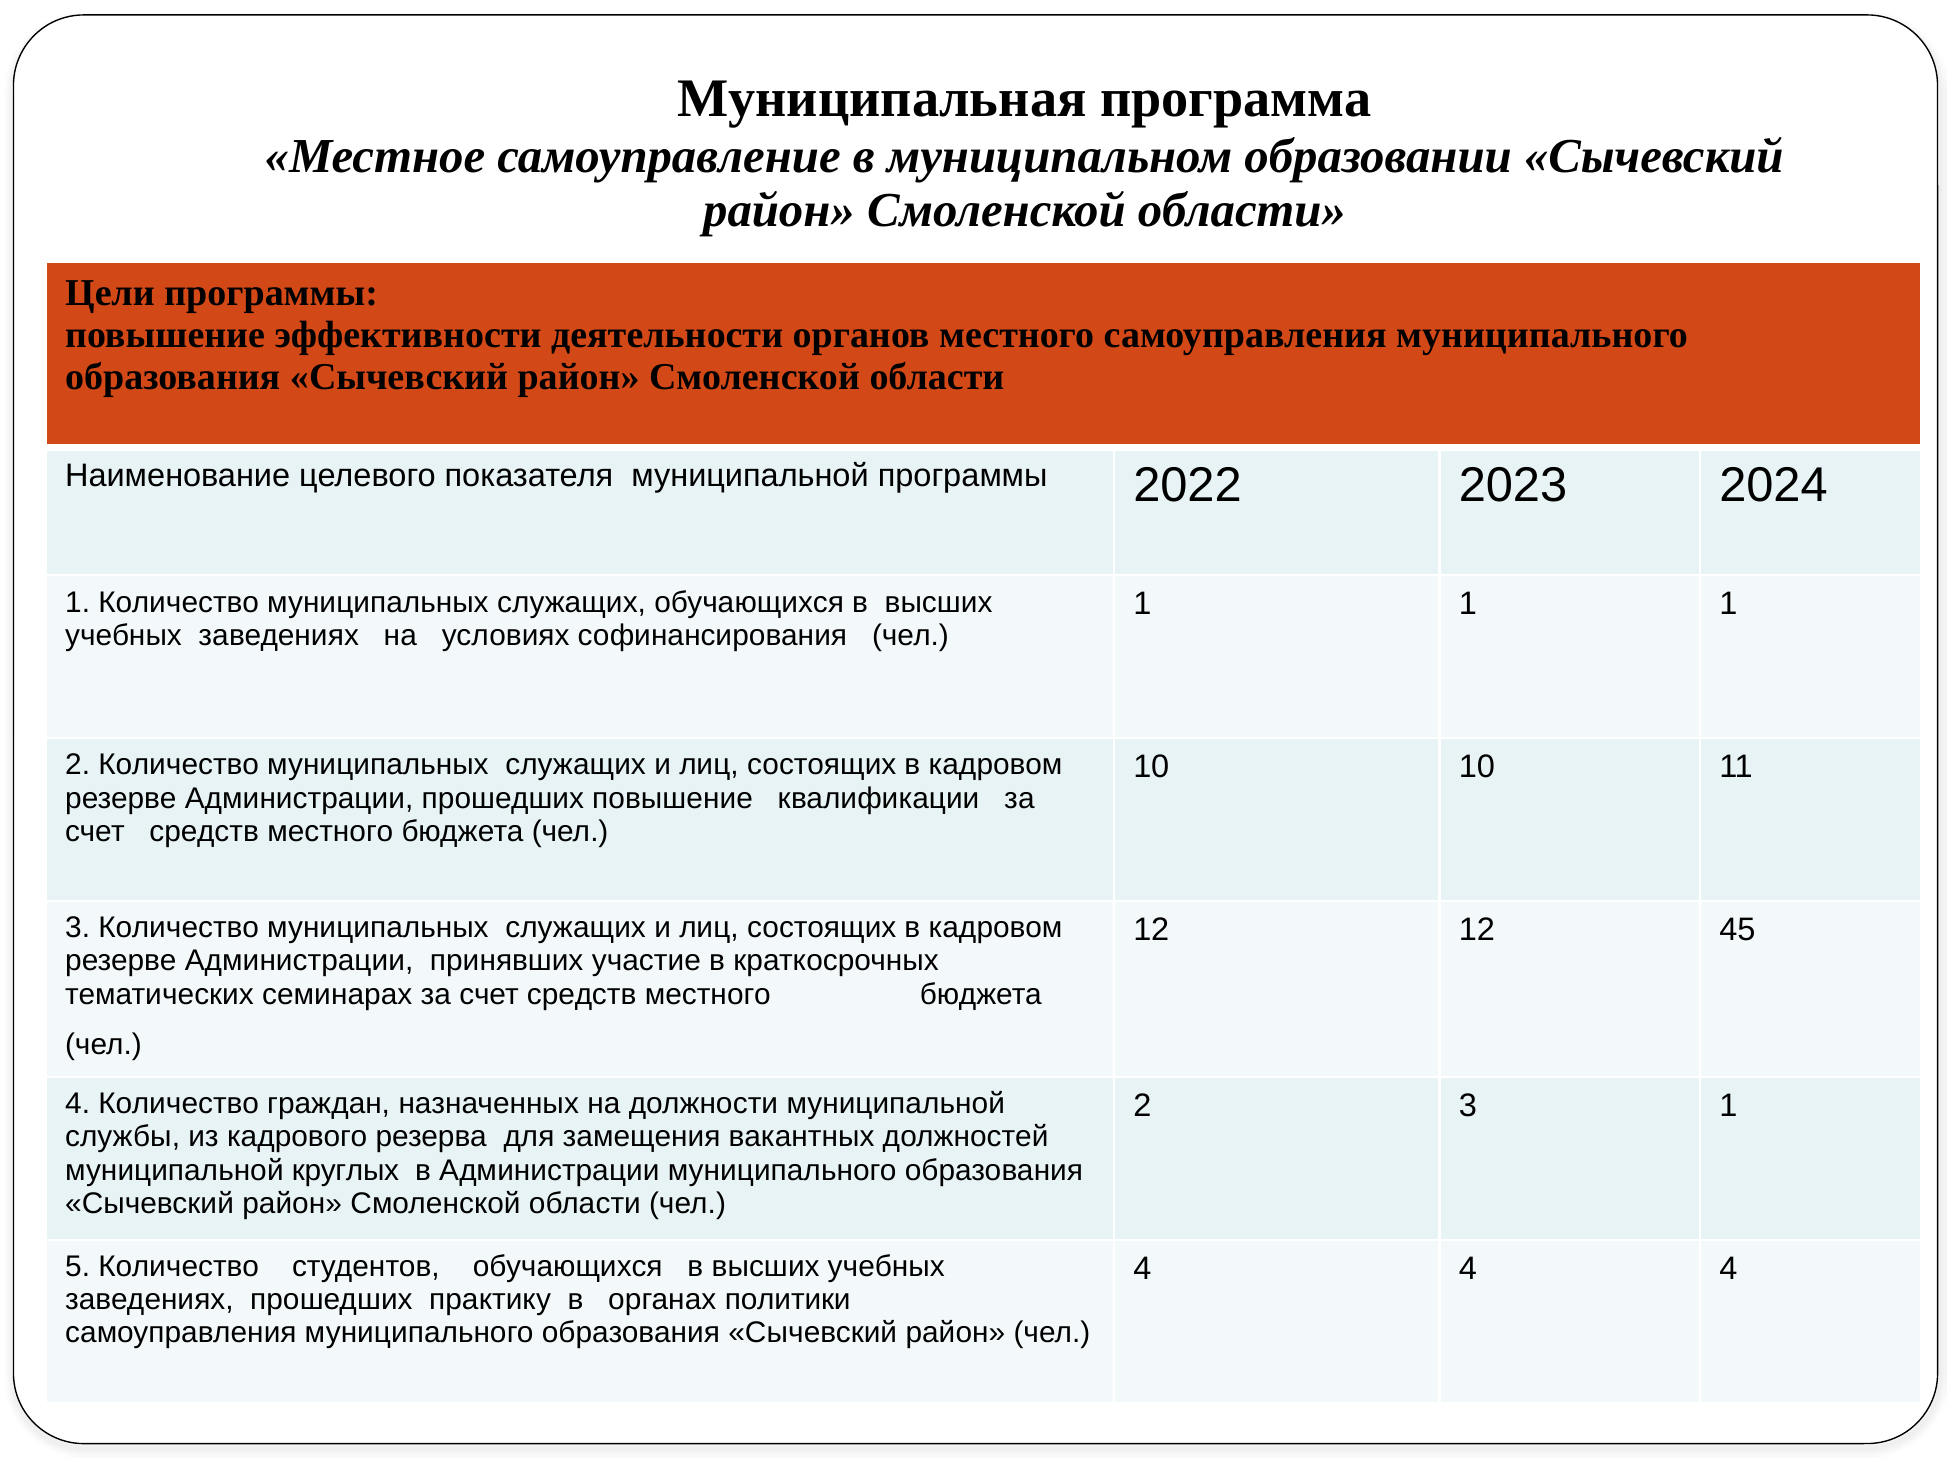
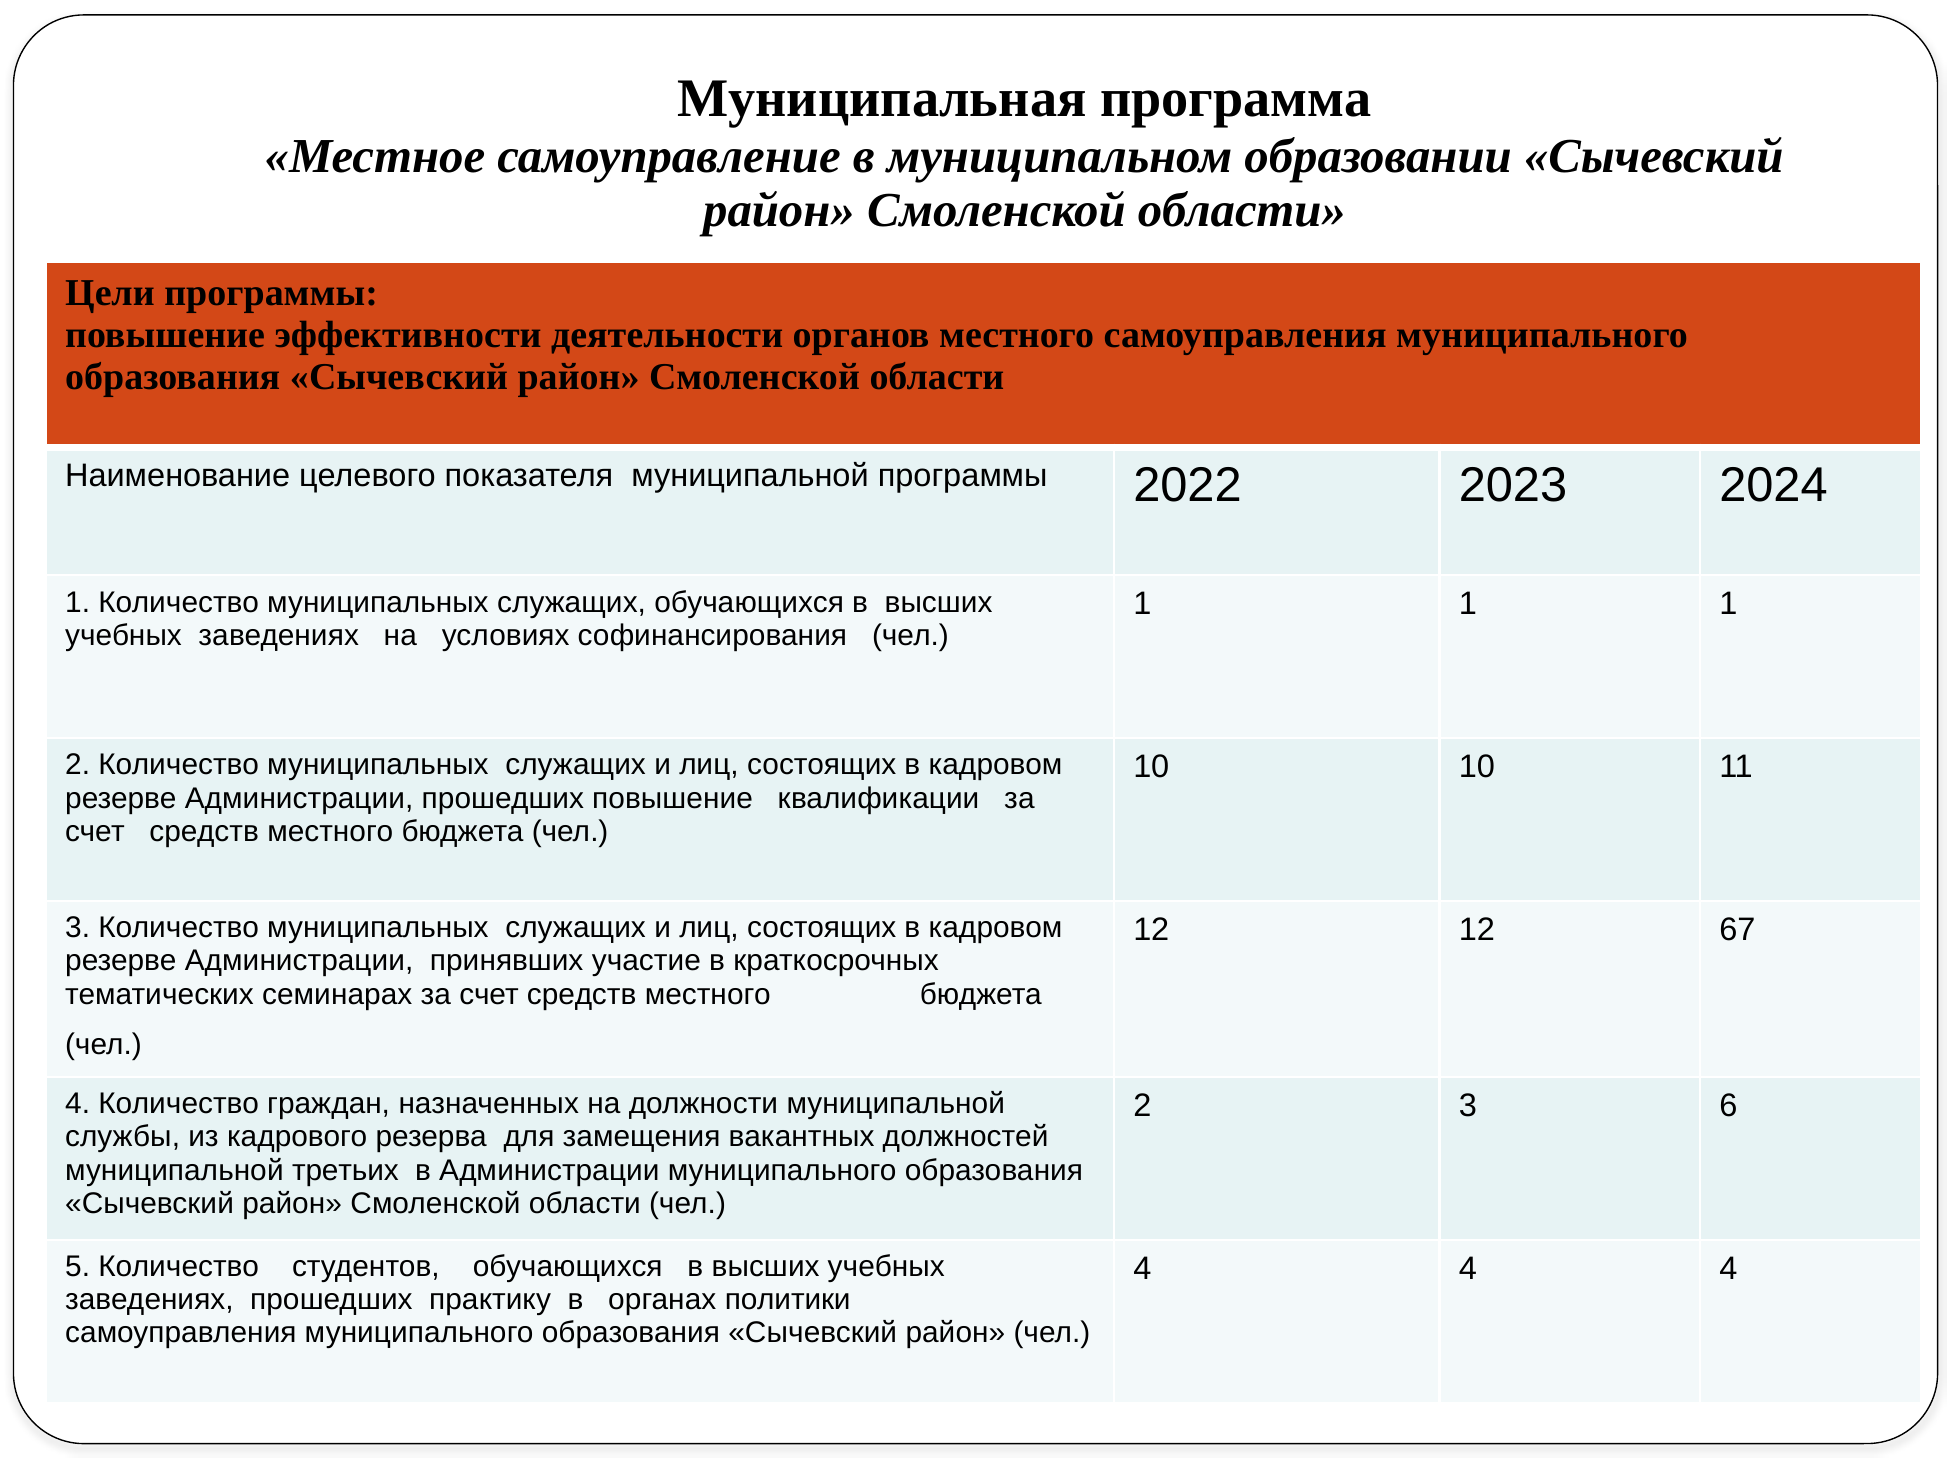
45: 45 -> 67
3 1: 1 -> 6
круглых: круглых -> третьих
